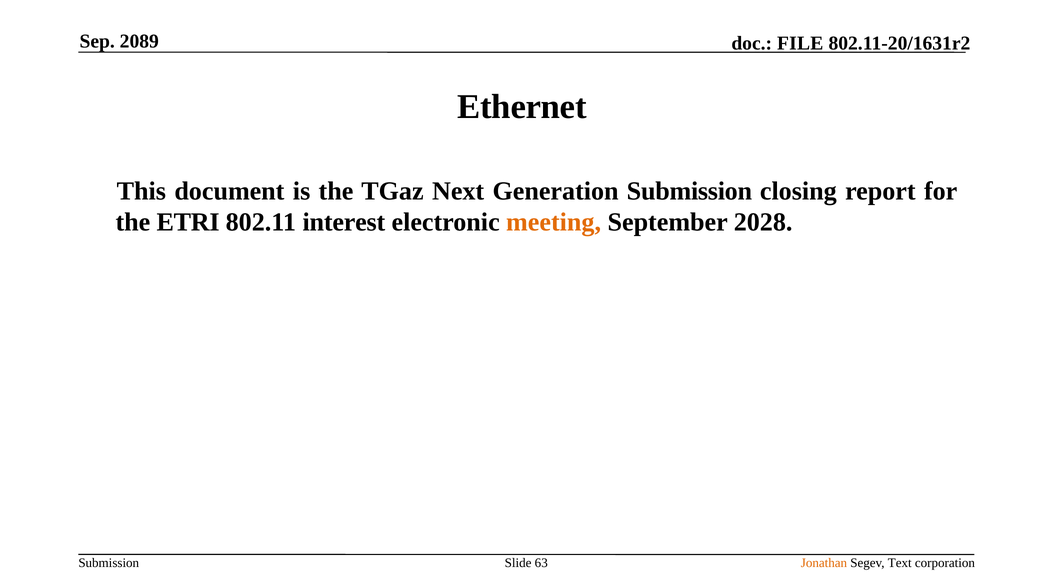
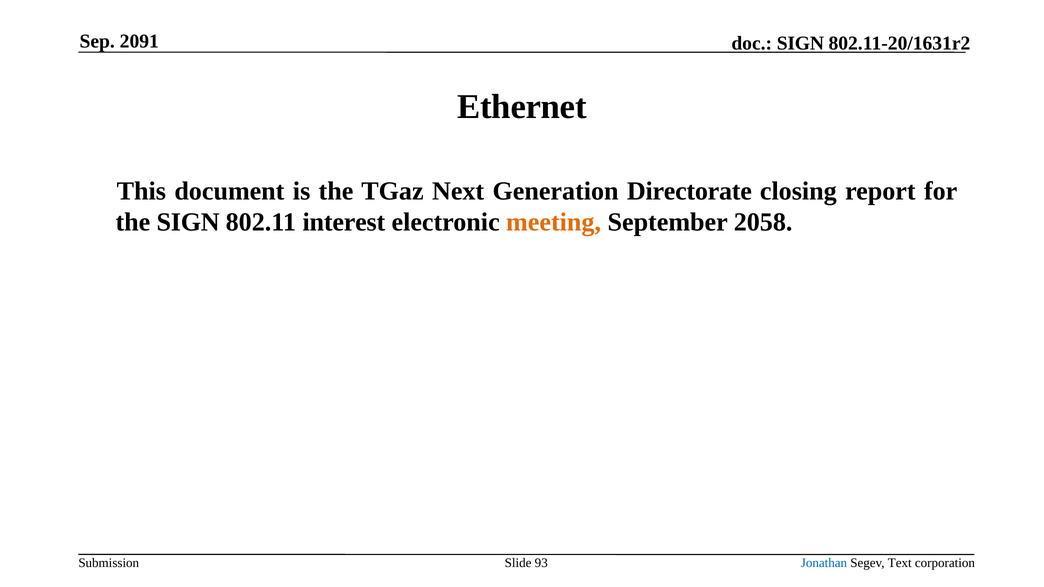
2089: 2089 -> 2091
FILE at (800, 44): FILE -> SIGN
Generation Submission: Submission -> Directorate
the ETRI: ETRI -> SIGN
2028: 2028 -> 2058
63: 63 -> 93
Jonathan colour: orange -> blue
